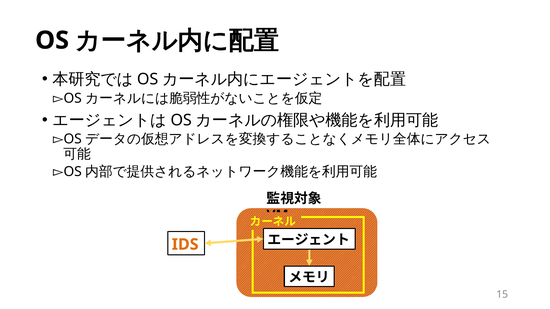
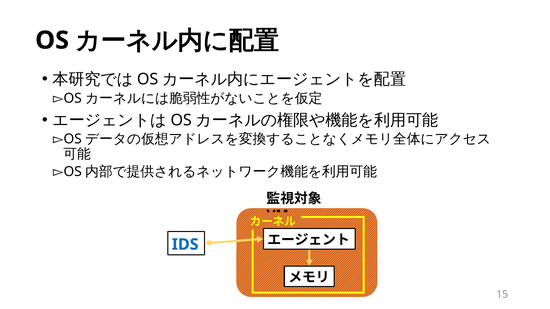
IDS colour: orange -> blue
